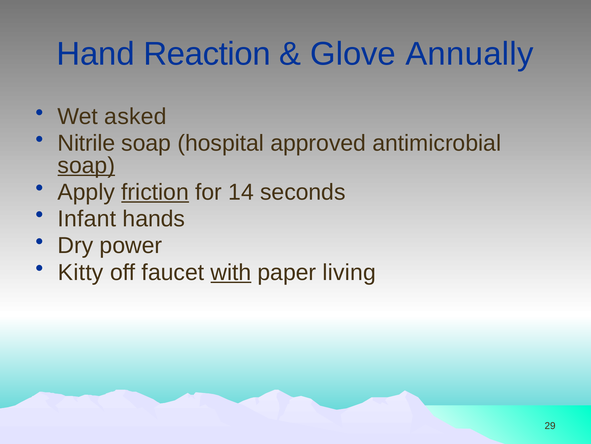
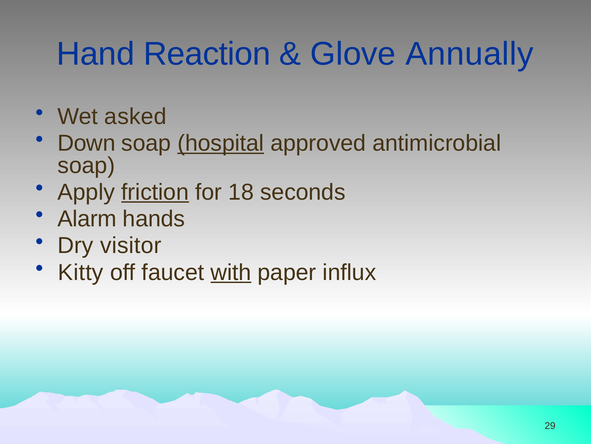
Nitrile: Nitrile -> Down
hospital underline: none -> present
soap at (86, 165) underline: present -> none
14: 14 -> 18
Infant: Infant -> Alarm
power: power -> visitor
living: living -> influx
